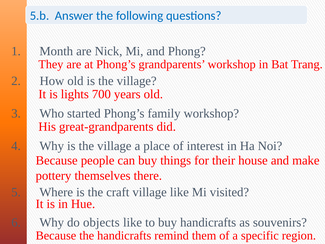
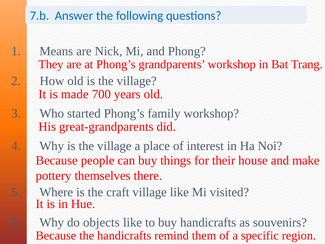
5.b: 5.b -> 7.b
Month: Month -> Means
lights: lights -> made
